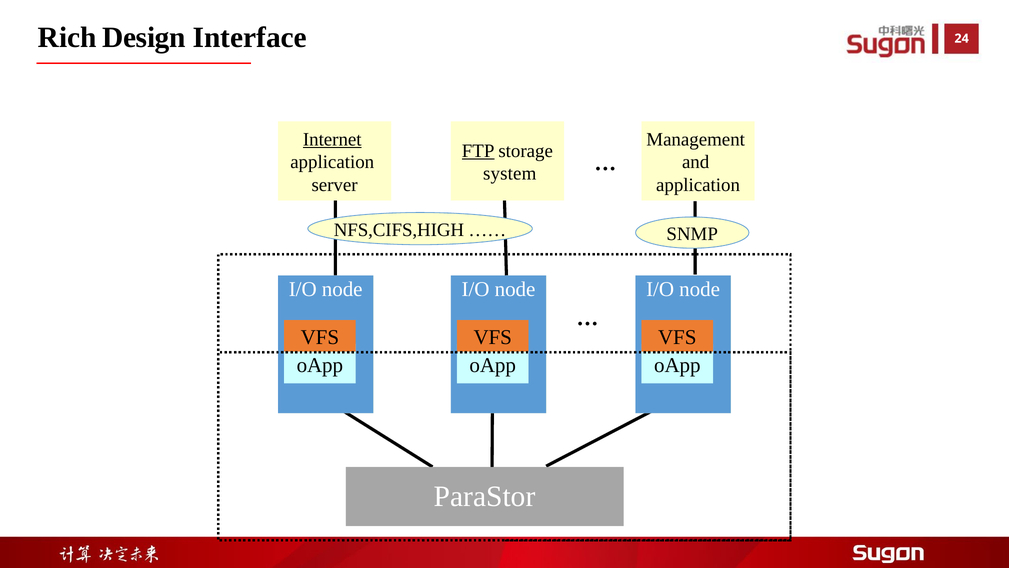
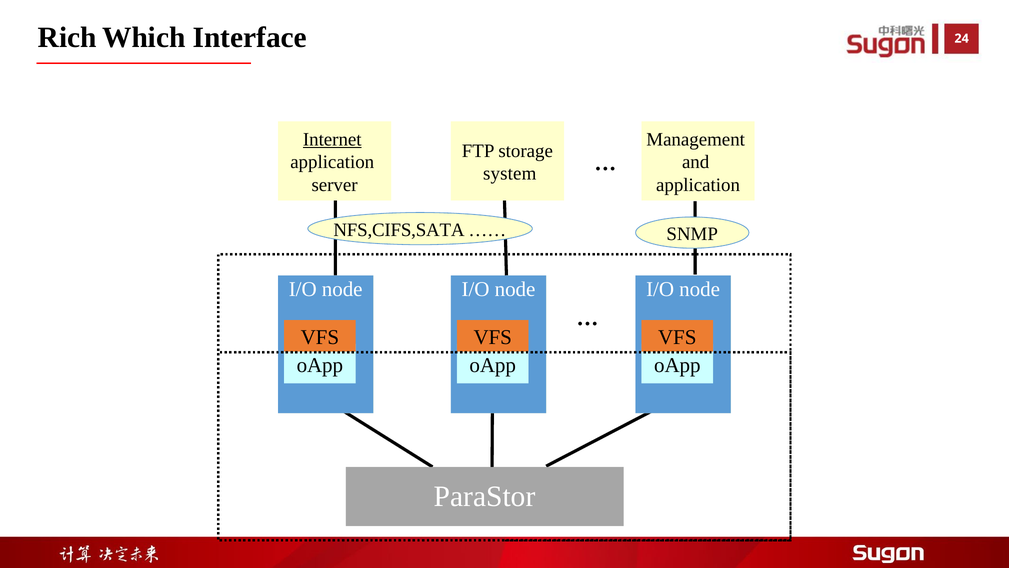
Design: Design -> Which
FTP underline: present -> none
NFS,CIFS,HIGH: NFS,CIFS,HIGH -> NFS,CIFS,SATA
